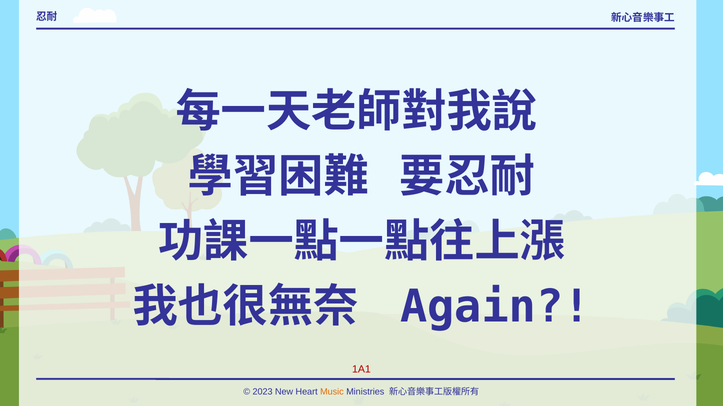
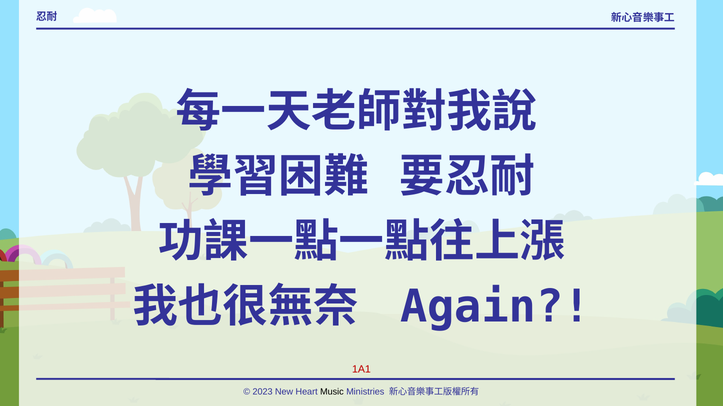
Music colour: orange -> black
